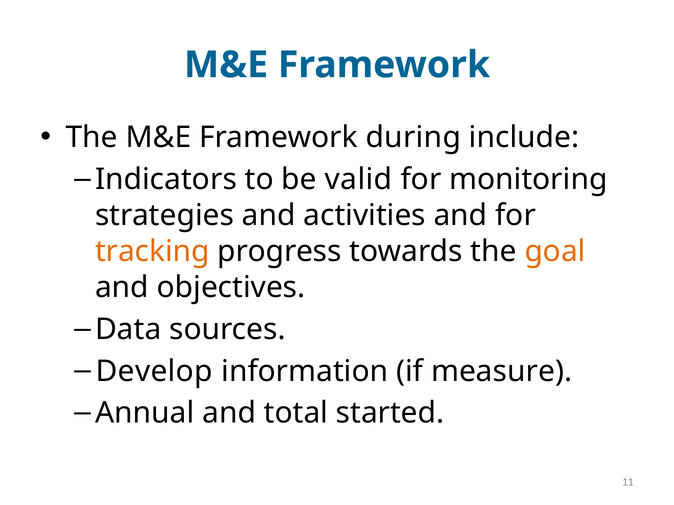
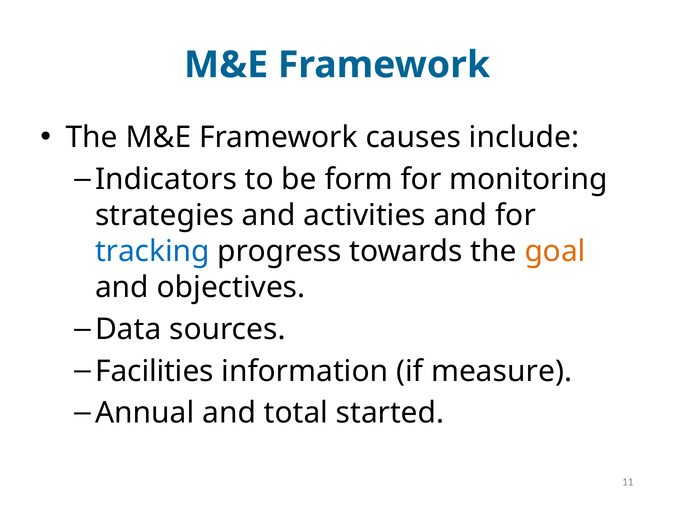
during: during -> causes
valid: valid -> form
tracking colour: orange -> blue
Develop: Develop -> Facilities
